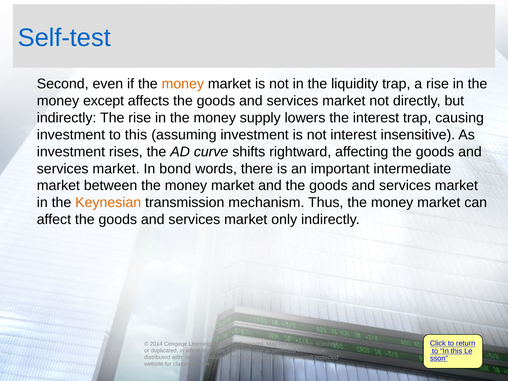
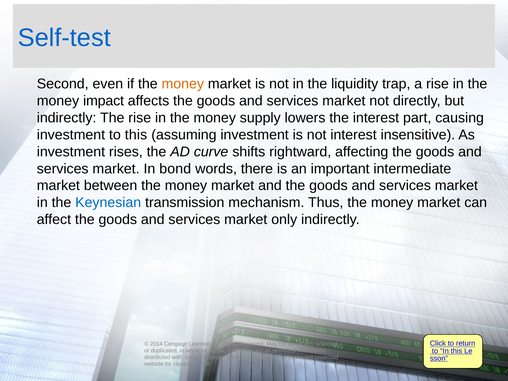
money except: except -> impact
interest trap: trap -> part
Keynesian colour: orange -> blue
